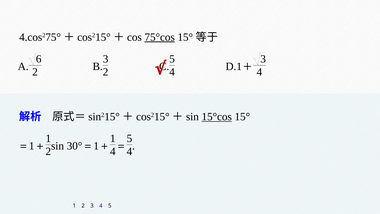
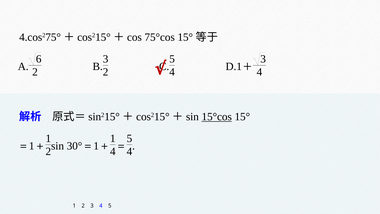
75°cos underline: present -> none
